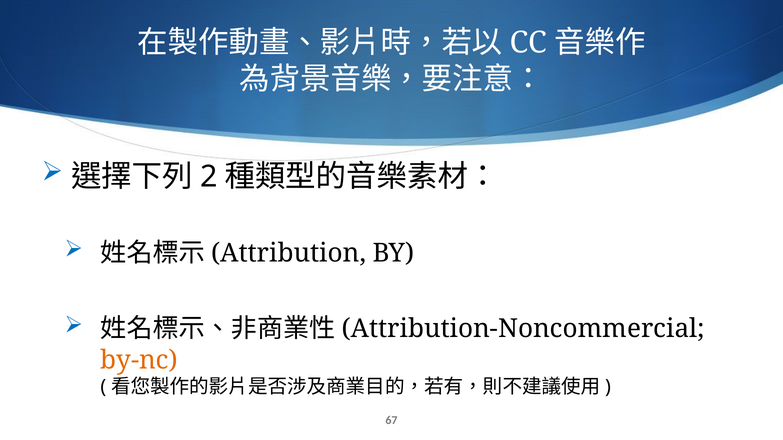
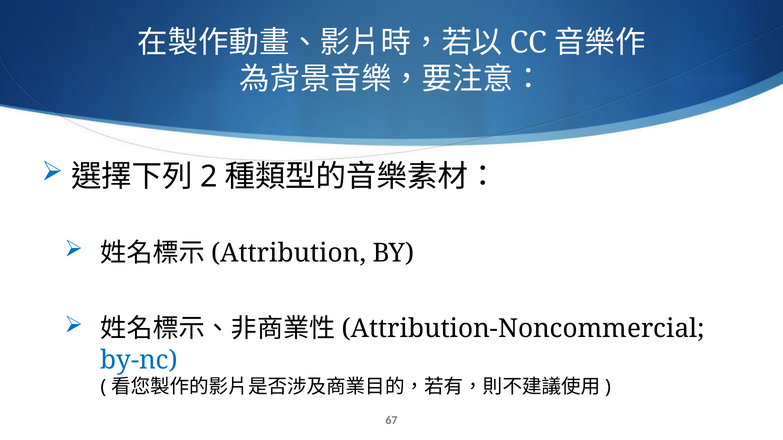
by-nc colour: orange -> blue
